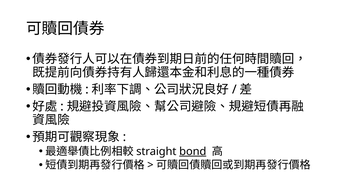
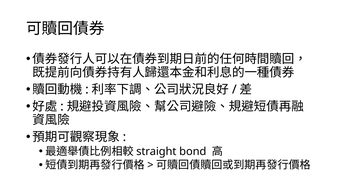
bond underline: present -> none
